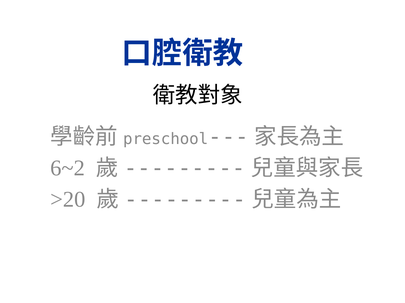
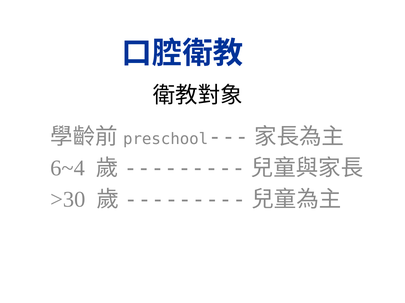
6~2: 6~2 -> 6~4
>20: >20 -> >30
